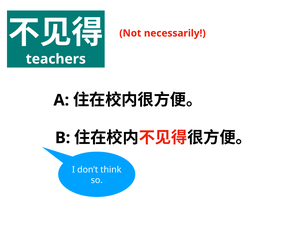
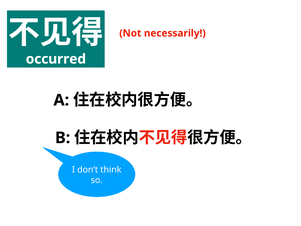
teachers: teachers -> occurred
